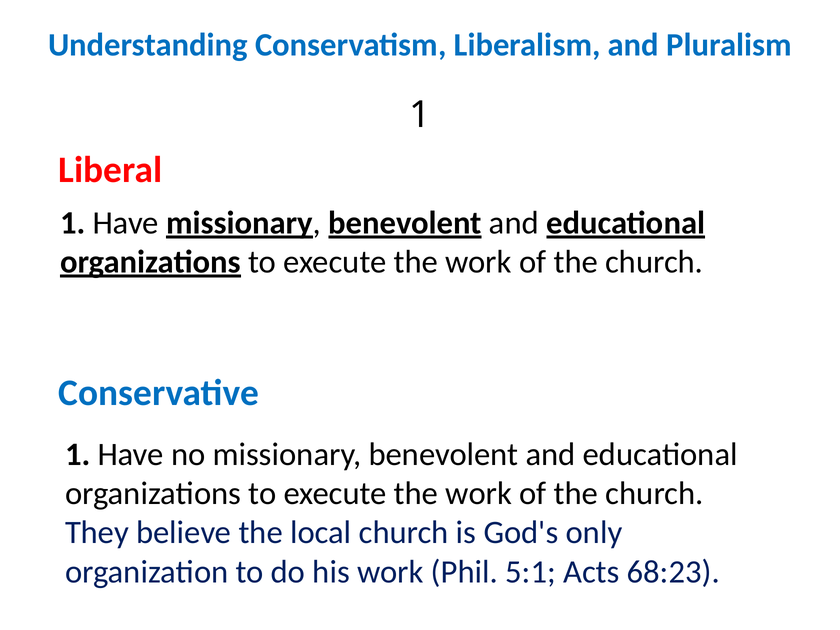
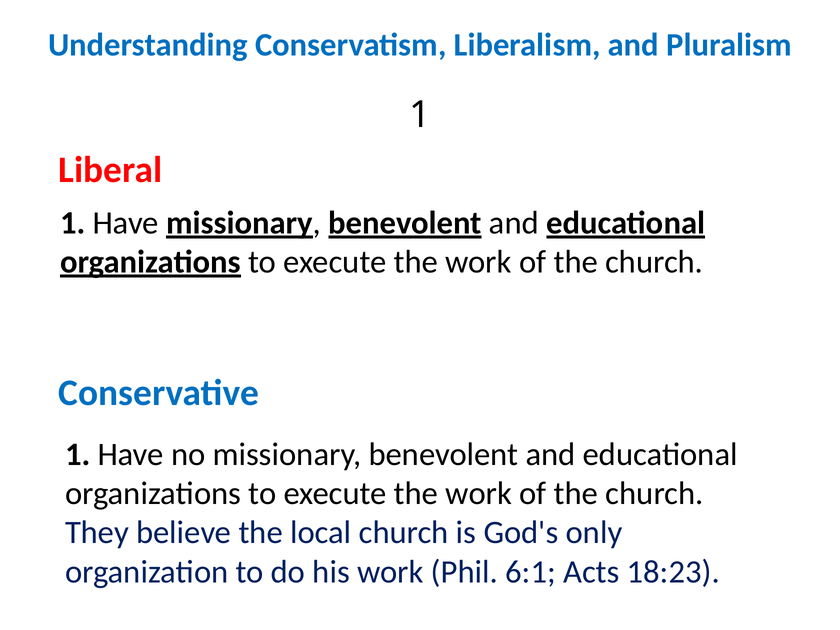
5:1: 5:1 -> 6:1
68:23: 68:23 -> 18:23
